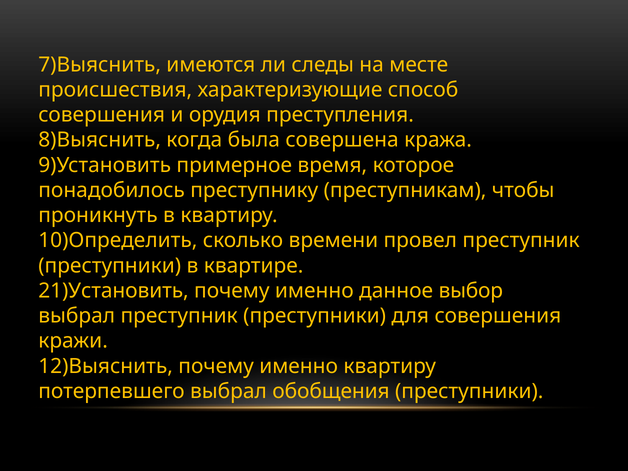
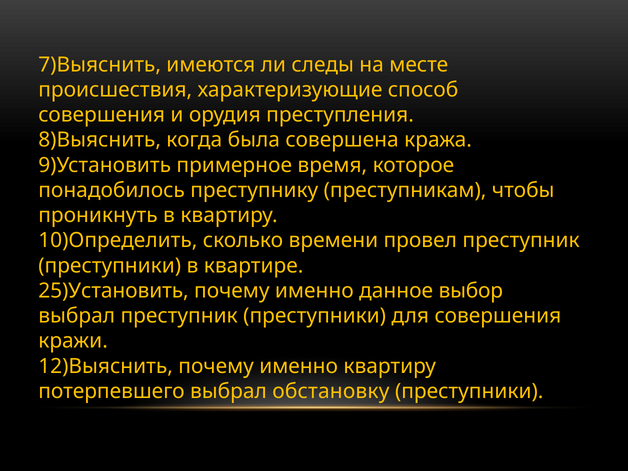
21)Установить: 21)Установить -> 25)Установить
обобщения: обобщения -> обстановку
